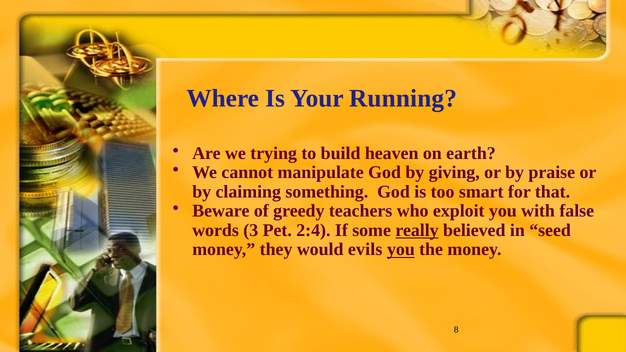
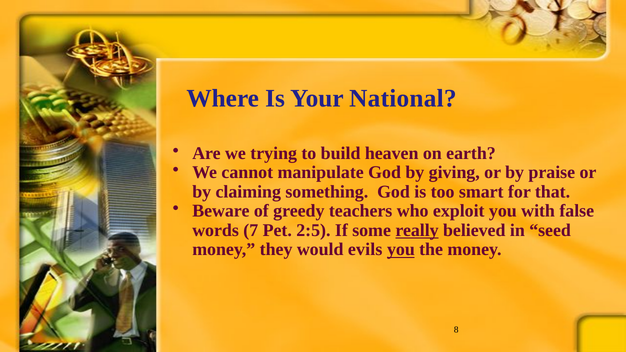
Running: Running -> National
3: 3 -> 7
2:4: 2:4 -> 2:5
